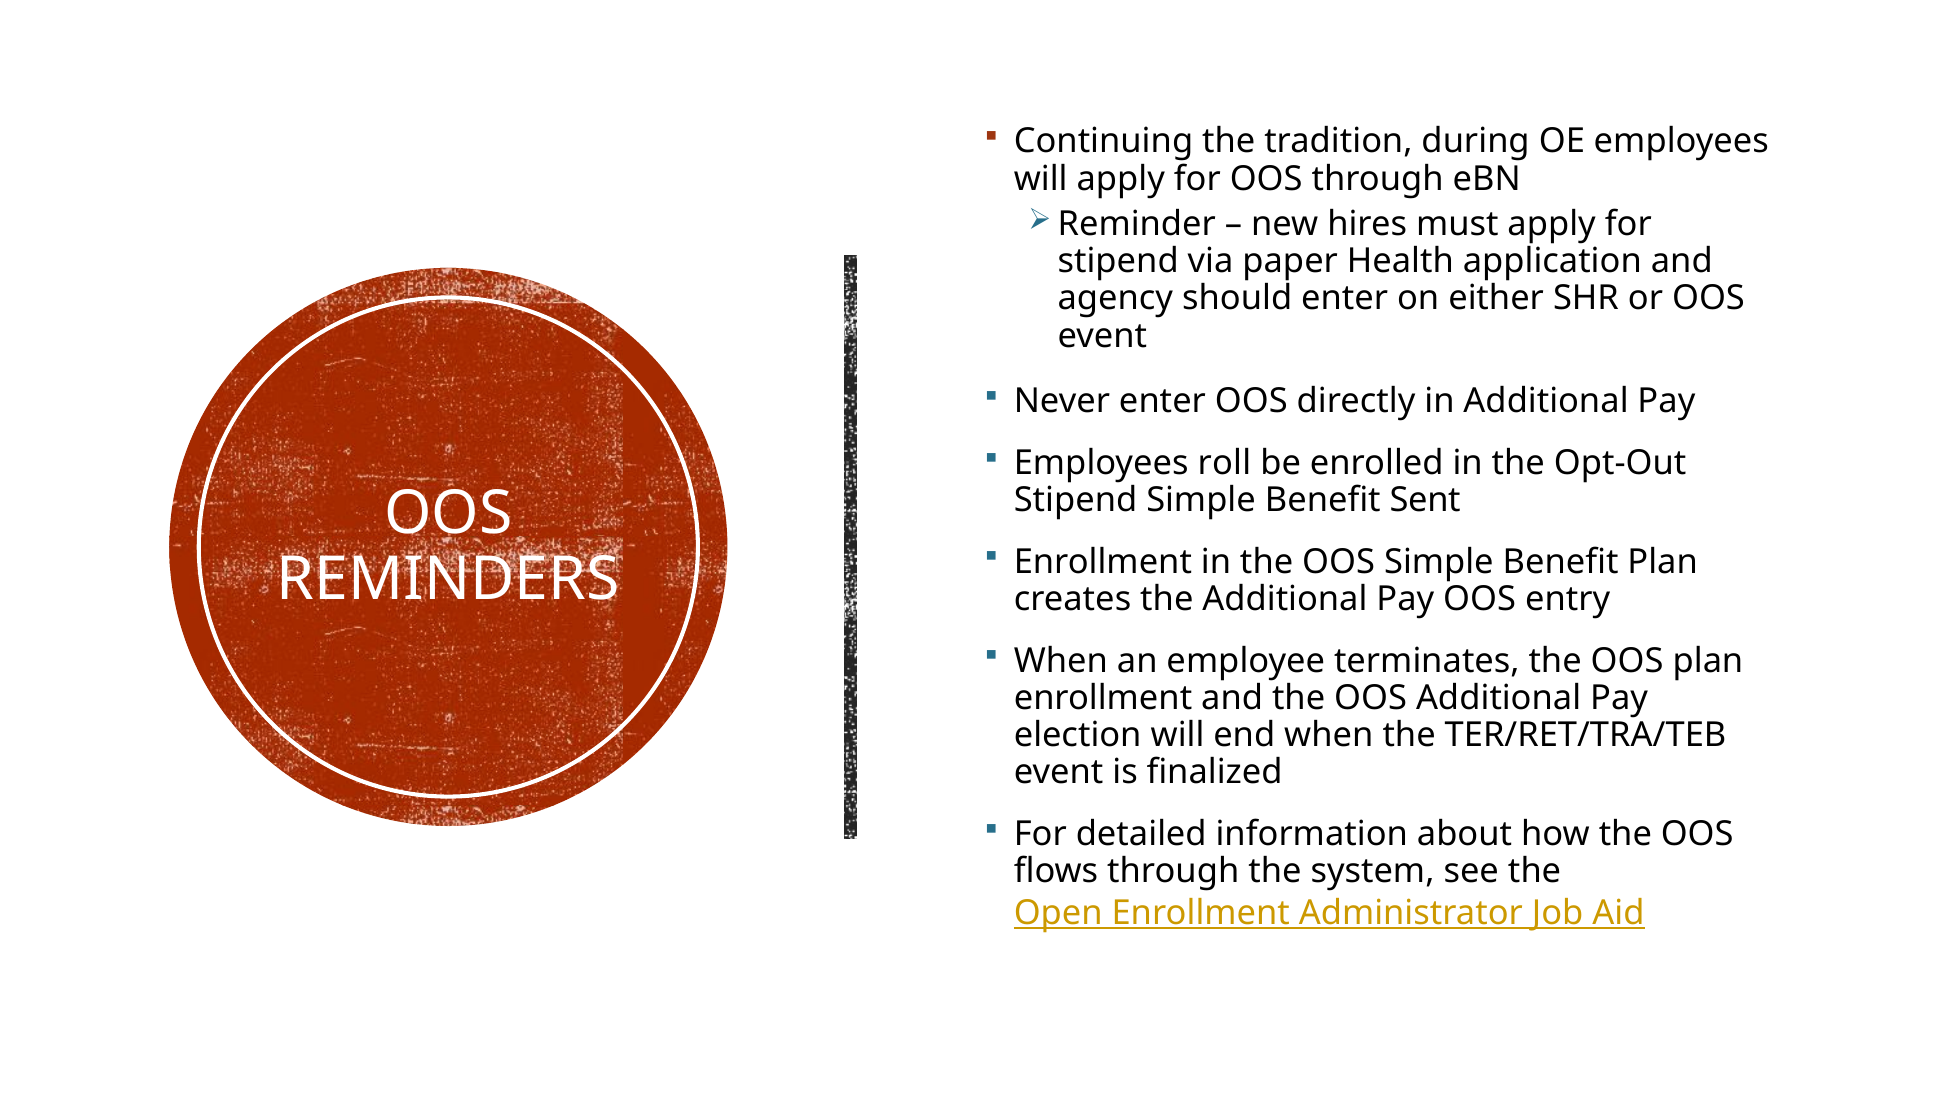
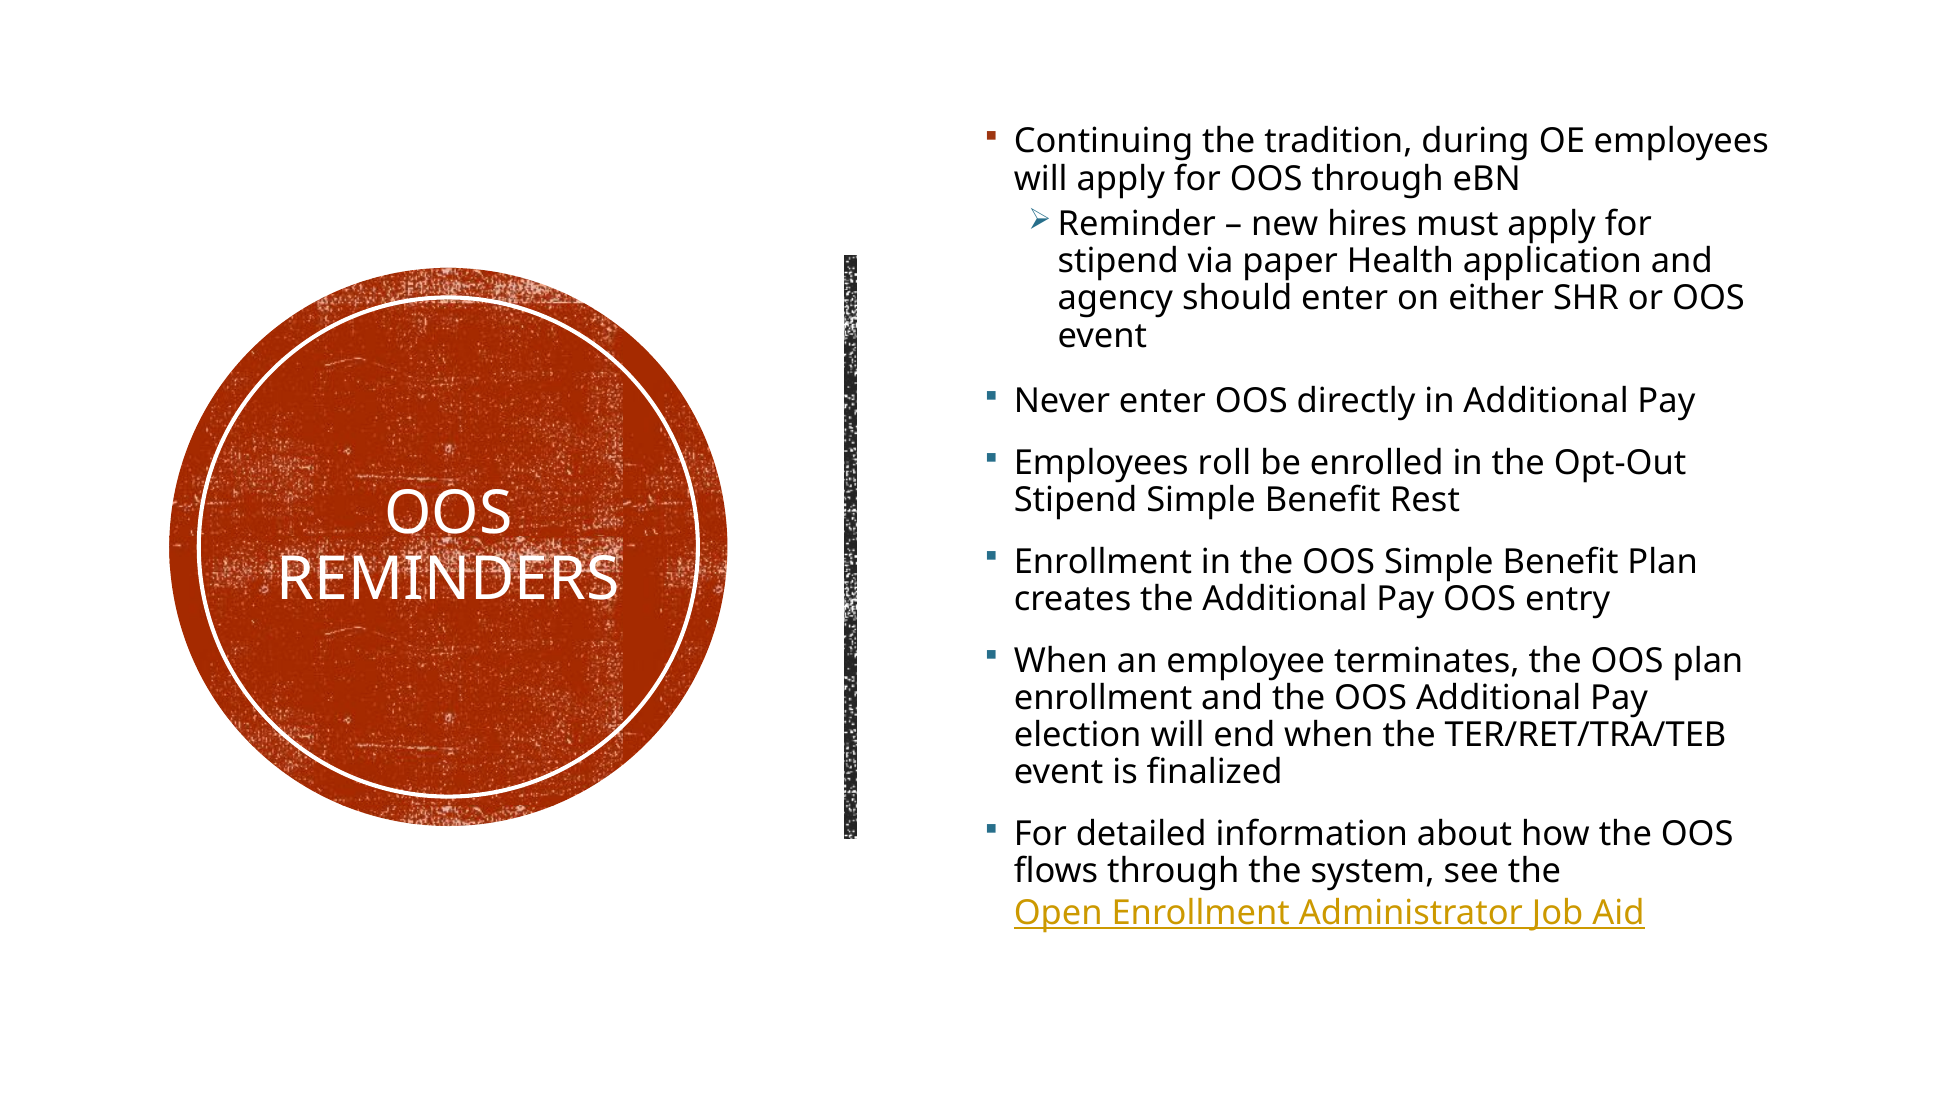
Sent: Sent -> Rest
